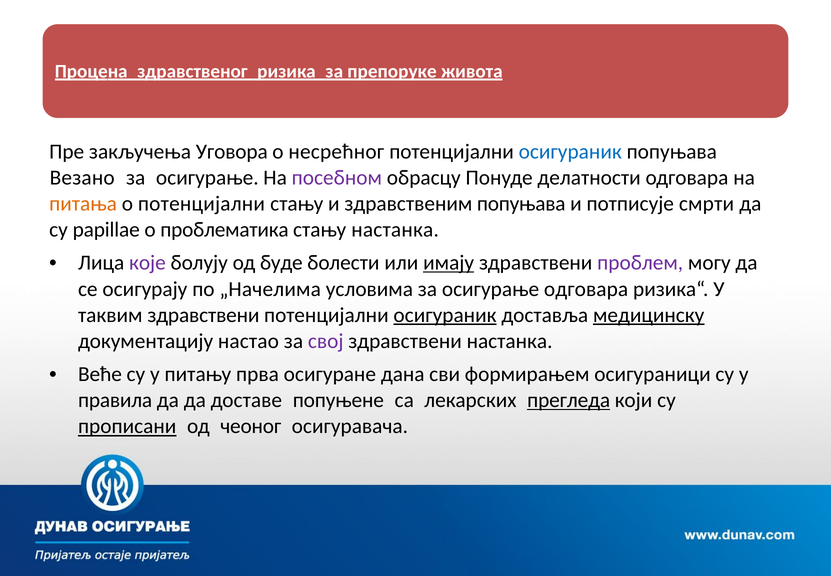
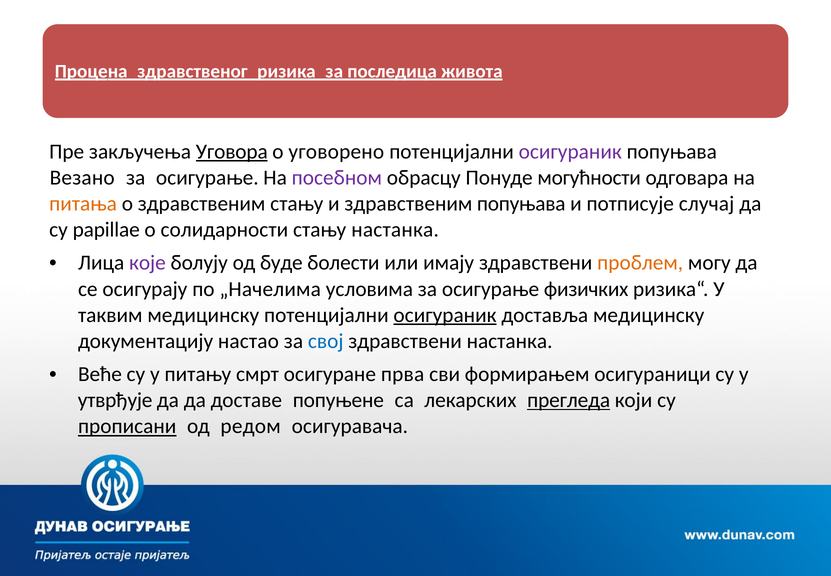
препоруке: препоруке -> последица
Уговора underline: none -> present
несрећног: несрећног -> уговорено
осигураник at (570, 151) colour: blue -> purple
делатности: делатности -> могућности
о потенцијални: потенцијални -> здравственим
смрти: смрти -> случај
проблематика: проблематика -> солидарности
имају underline: present -> none
проблем colour: purple -> orange
осигурање одговара: одговара -> физичких
таквим здравствени: здравствени -> медицинску
медицинску at (649, 315) underline: present -> none
свој colour: purple -> blue
прва: прва -> смрт
дана: дана -> прва
правила: правила -> утврђује
чеоног: чеоног -> редом
